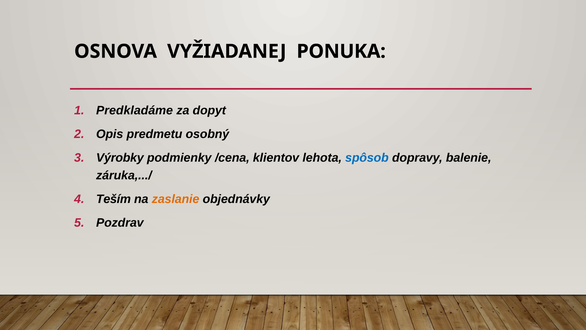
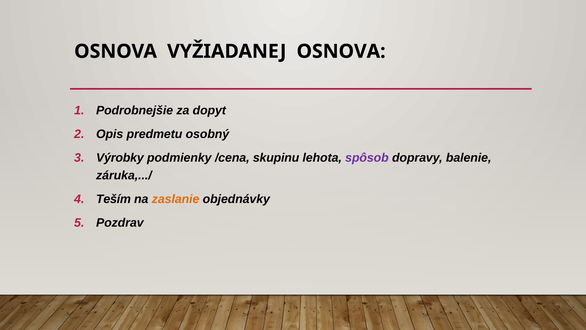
VYŽIADANEJ PONUKA: PONUKA -> OSNOVA
Predkladáme: Predkladáme -> Podrobnejšie
klientov: klientov -> skupinu
spôsob colour: blue -> purple
